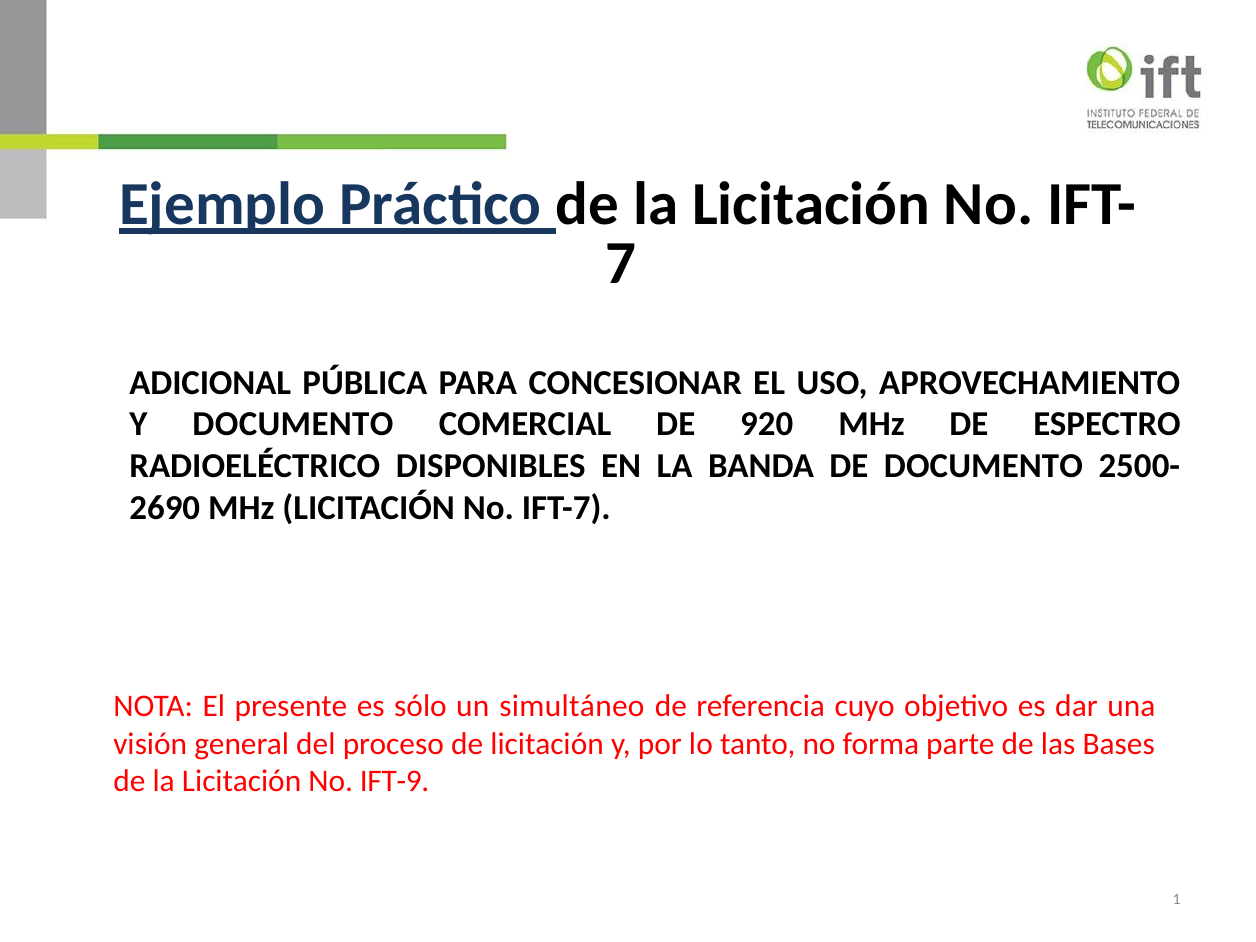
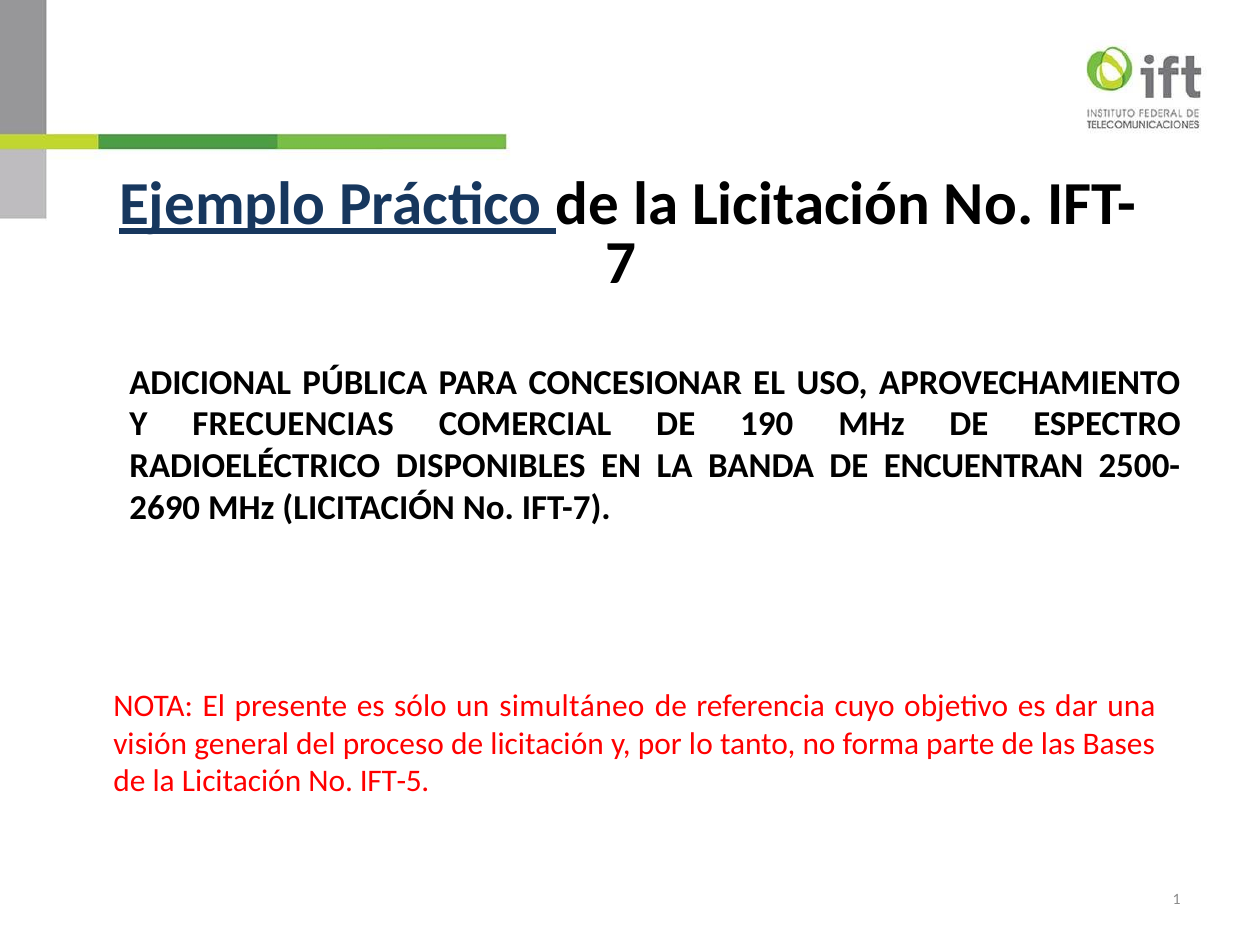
Y DOCUMENTO: DOCUMENTO -> FRECUENCIAS
920: 920 -> 190
DE DOCUMENTO: DOCUMENTO -> ENCUENTRAN
IFT-9: IFT-9 -> IFT-5
